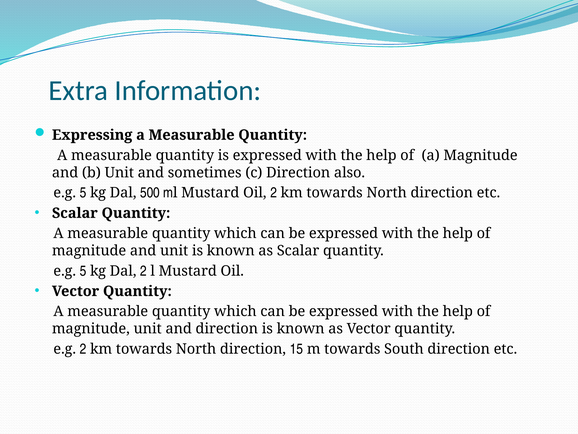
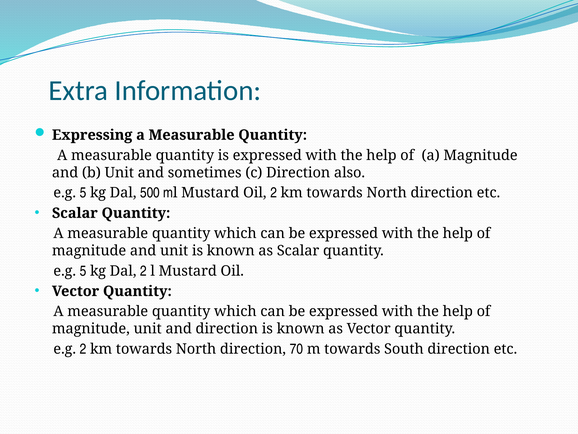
15: 15 -> 70
